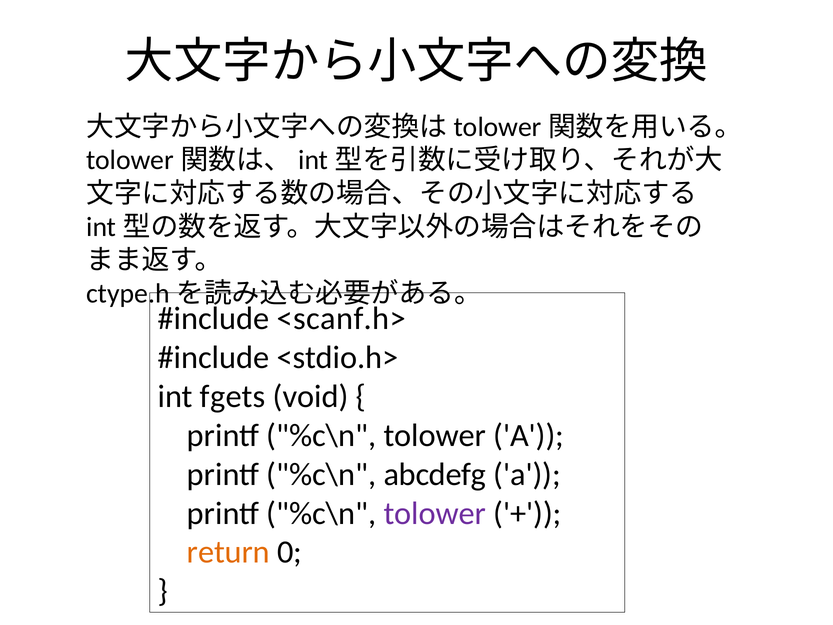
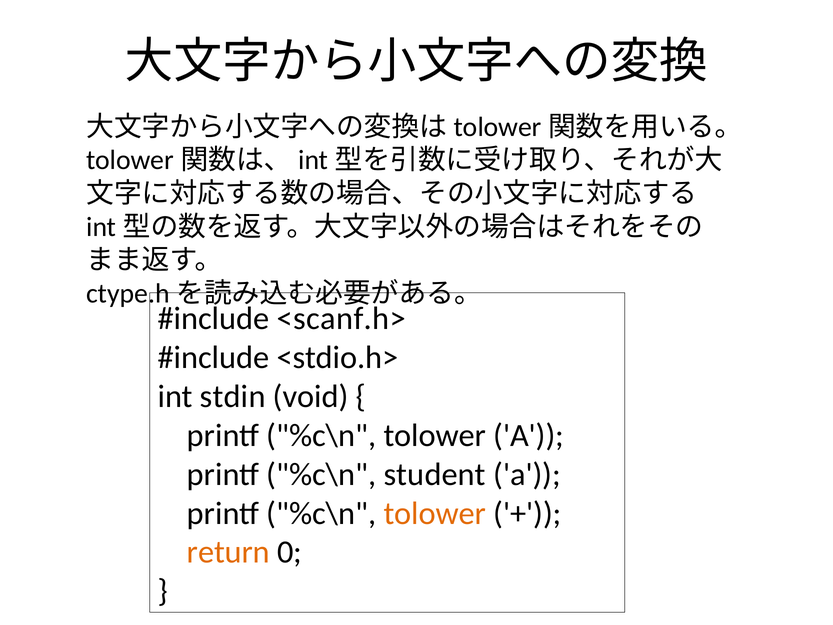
fgets: fgets -> stdin
abcdefg: abcdefg -> student
tolower at (435, 513) colour: purple -> orange
